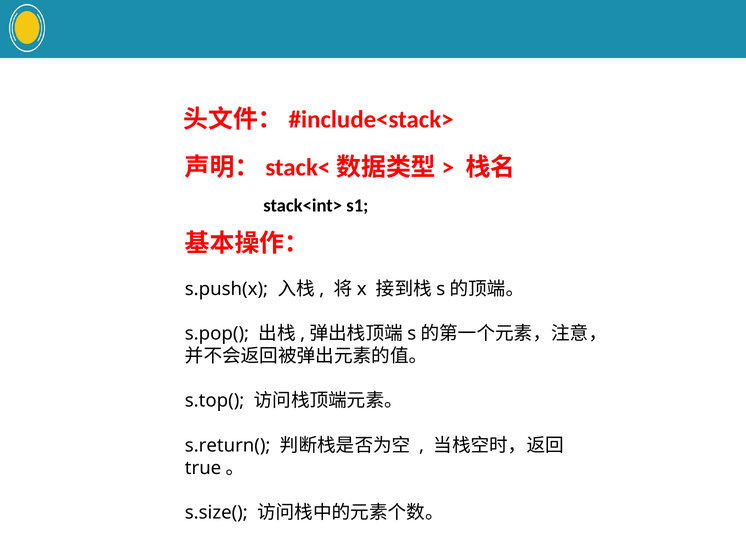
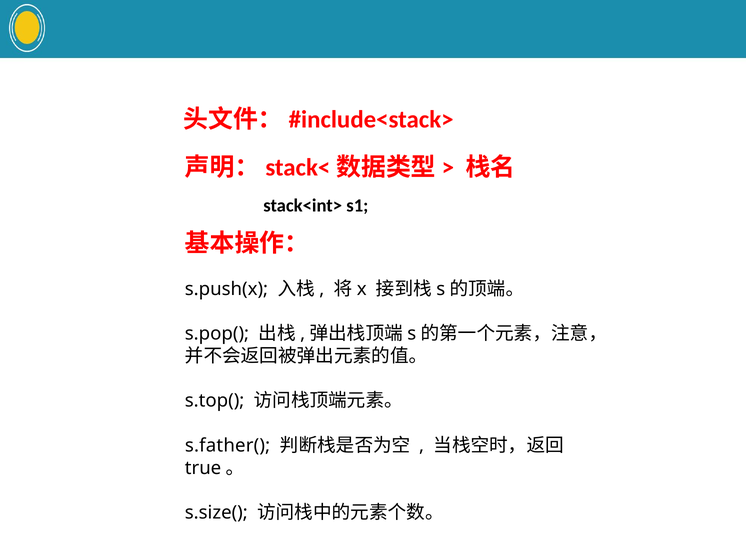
s.return(: s.return( -> s.father(
